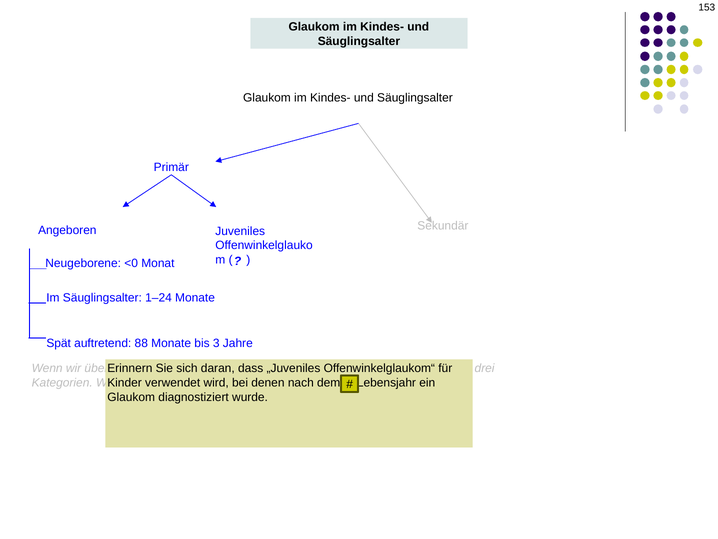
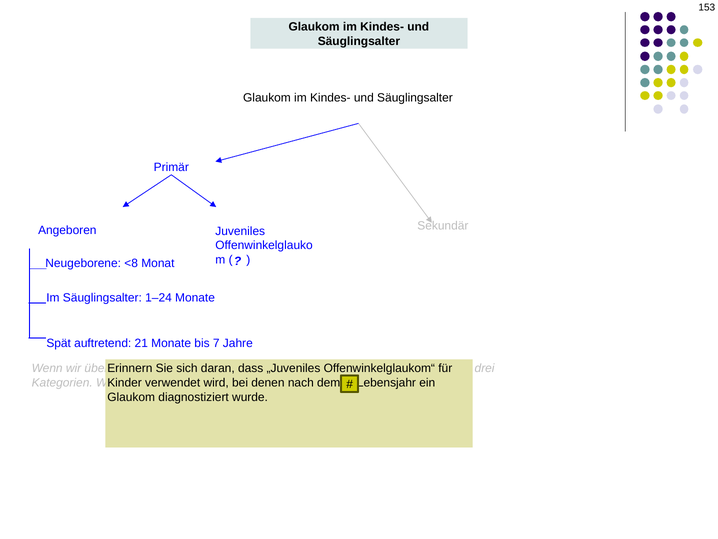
<0: <0 -> <8
88: 88 -> 21
3: 3 -> 7
